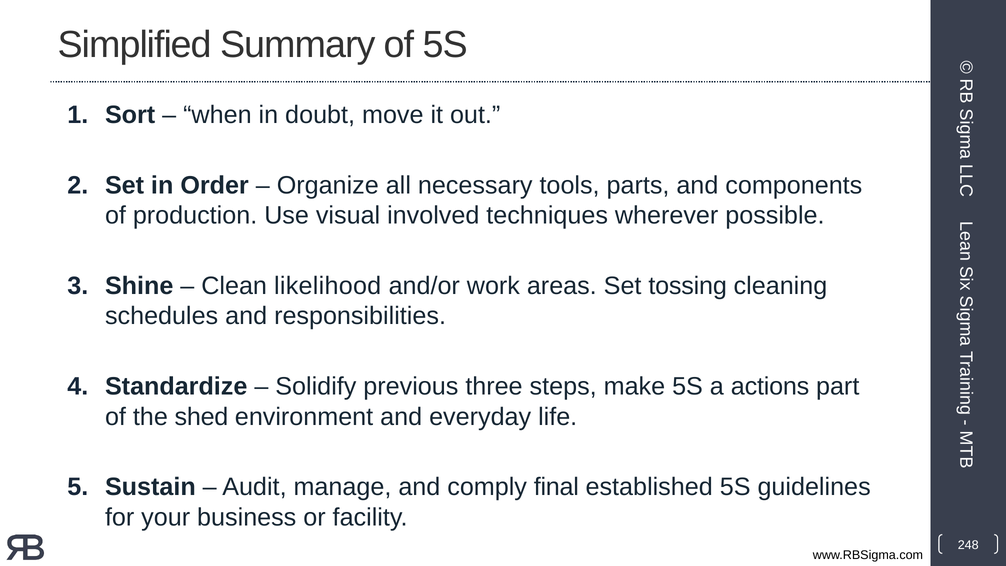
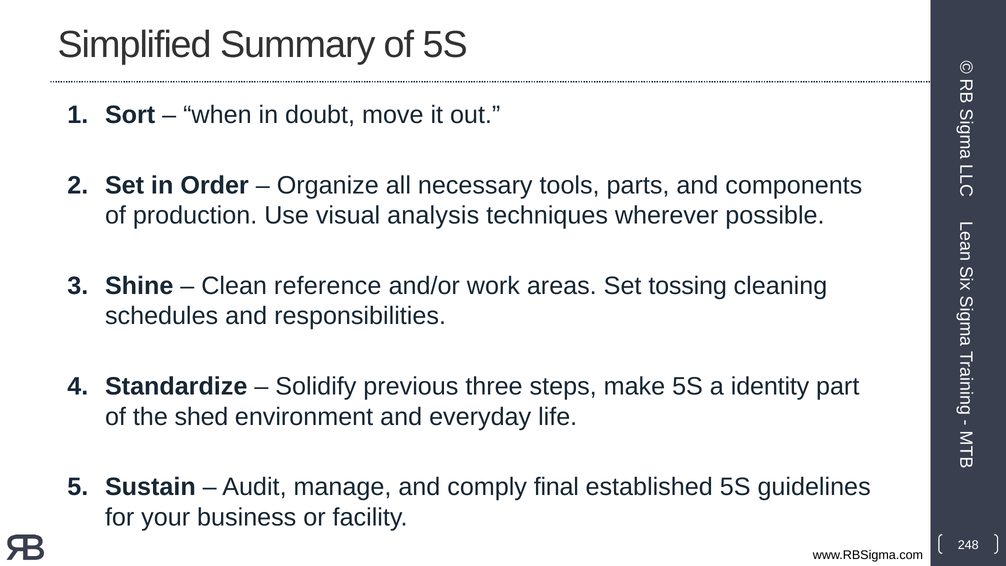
involved: involved -> analysis
likelihood: likelihood -> reference
actions: actions -> identity
